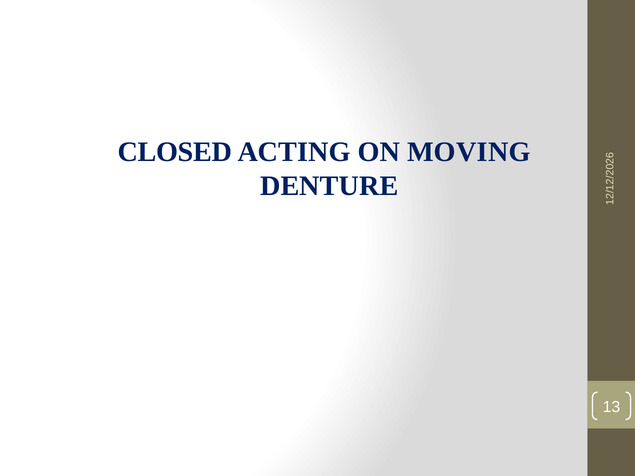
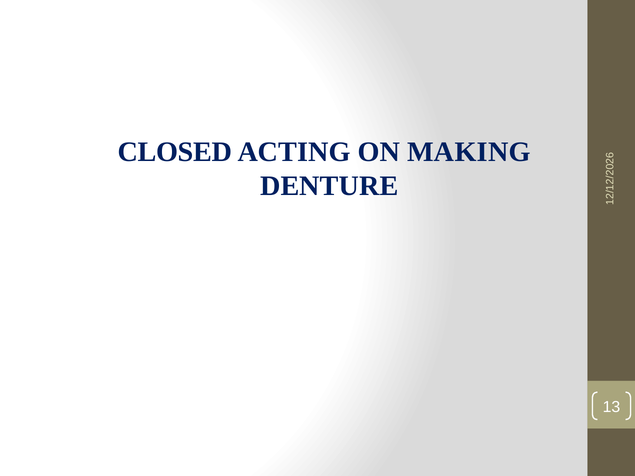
MOVING: MOVING -> MAKING
